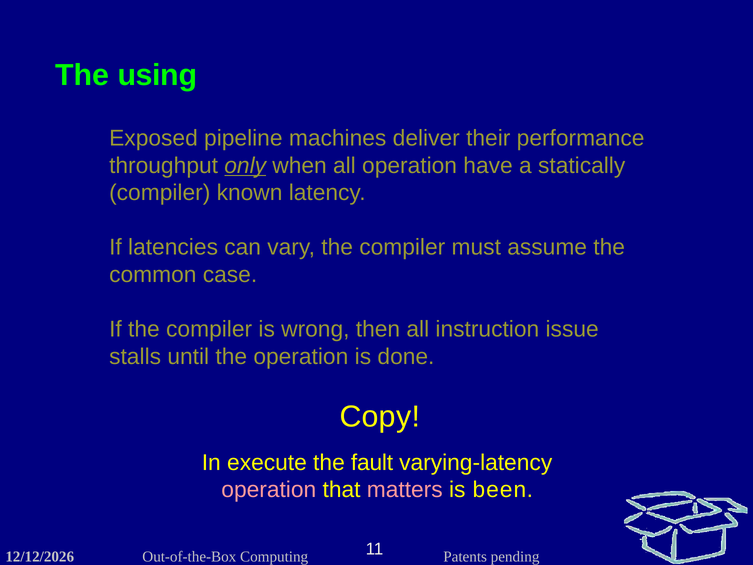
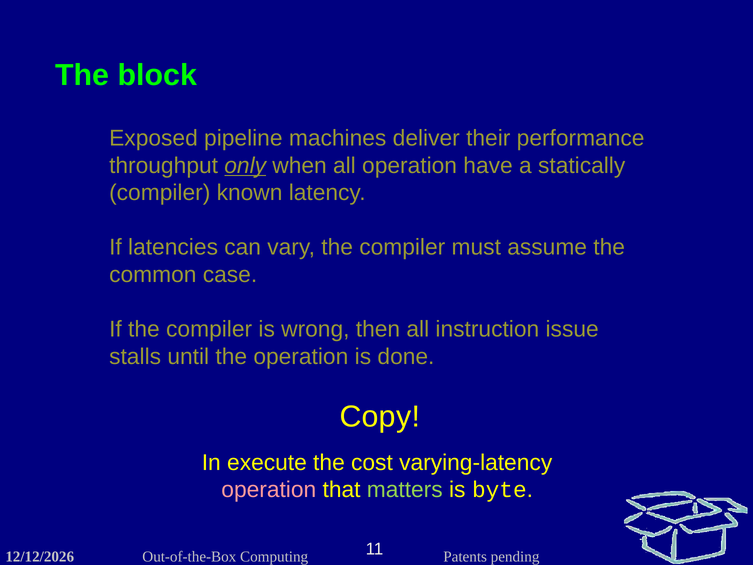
using: using -> block
fault: fault -> cost
matters colour: pink -> light green
been: been -> byte
